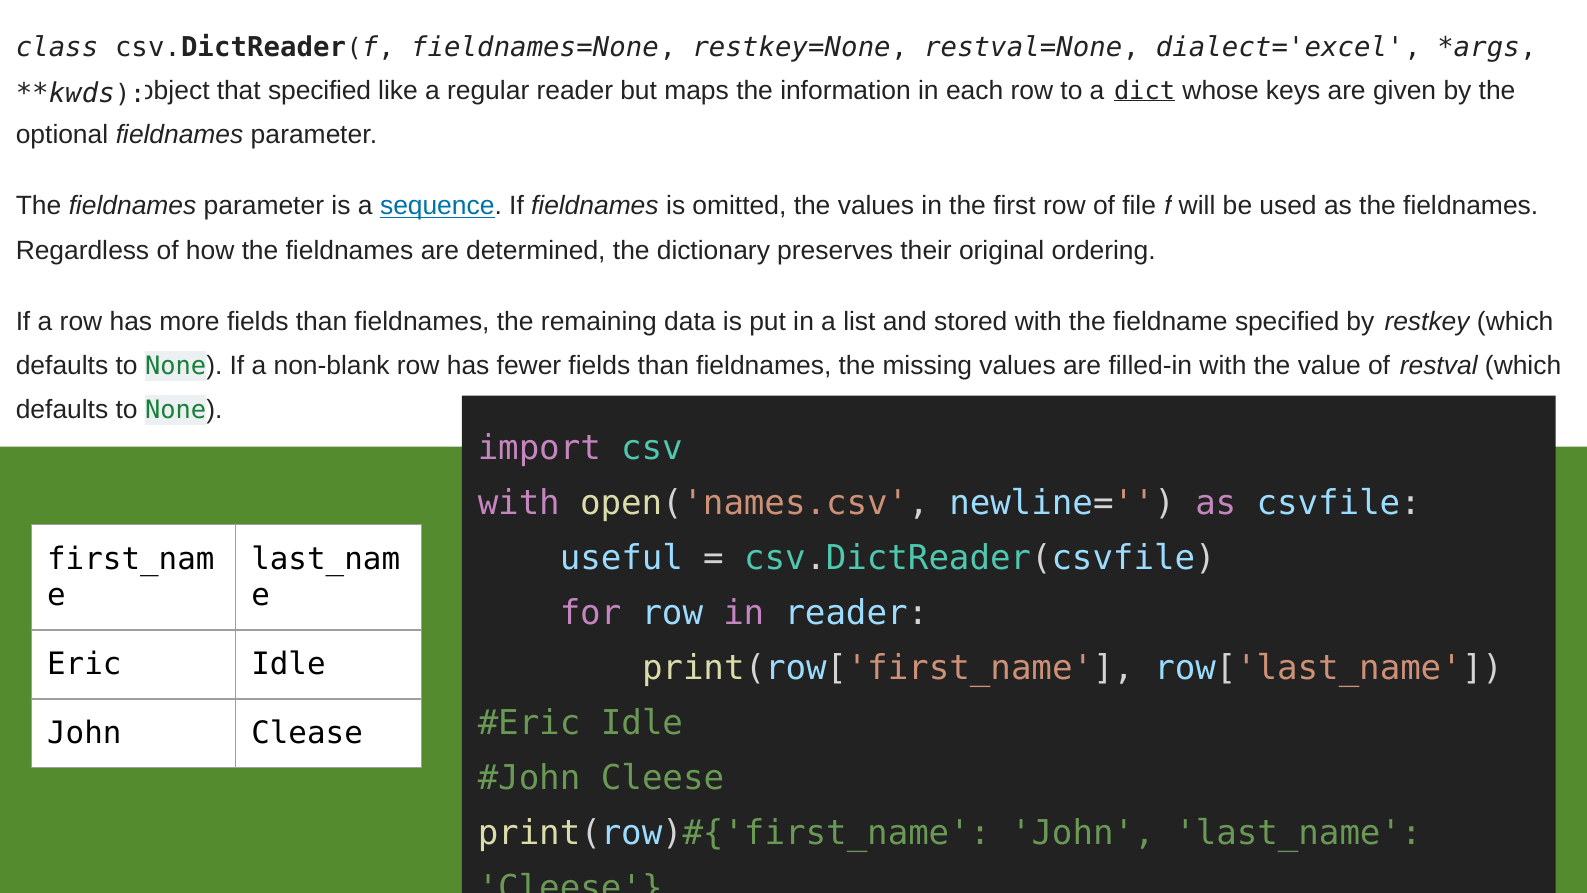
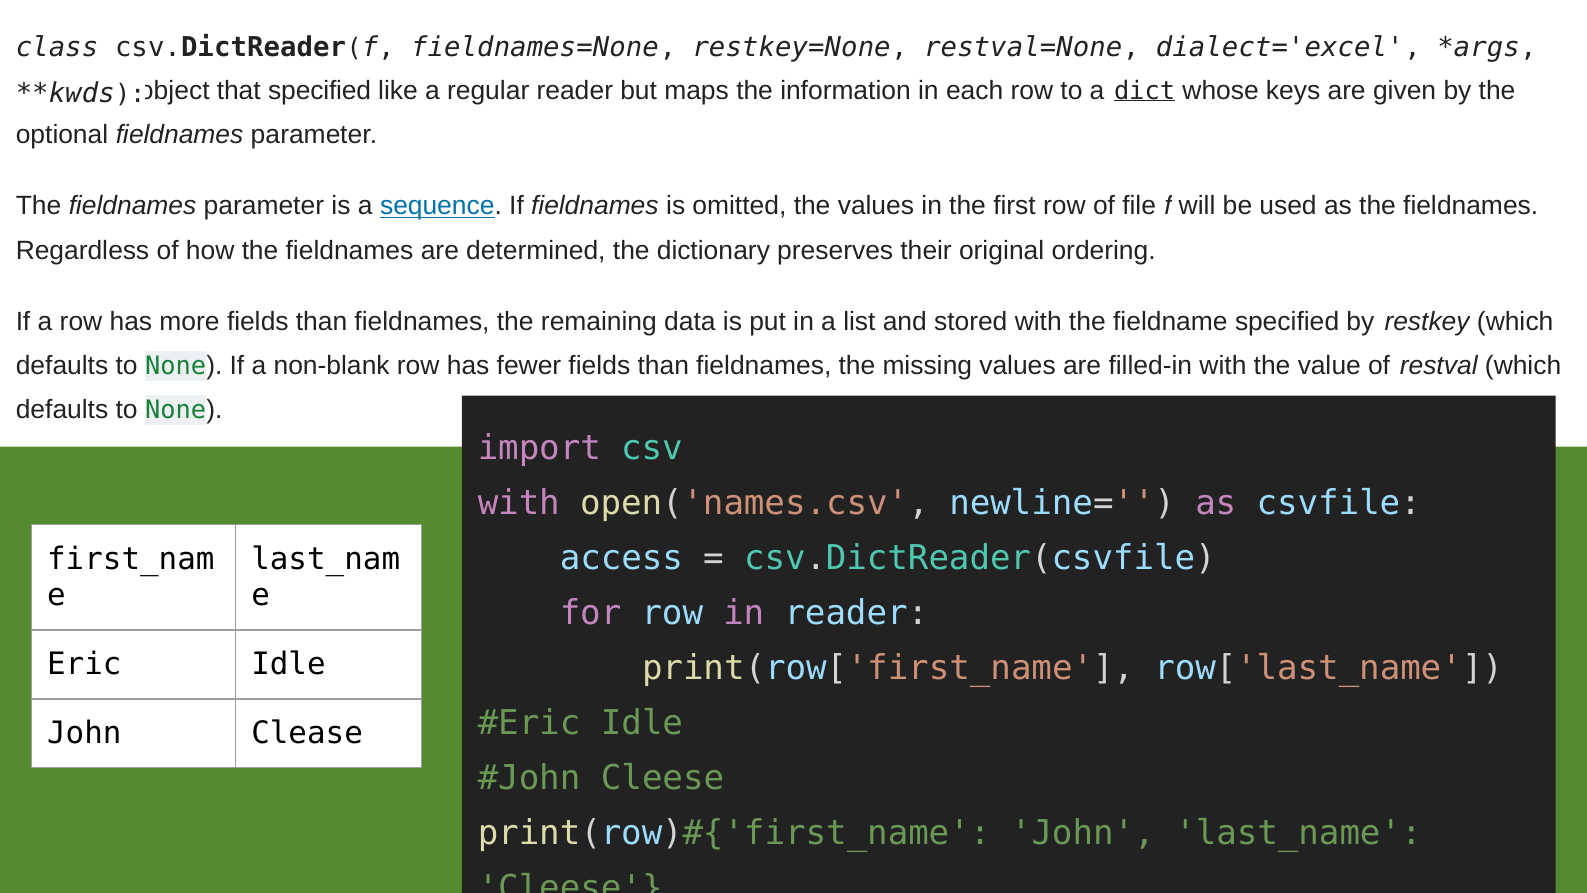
useful: useful -> access
